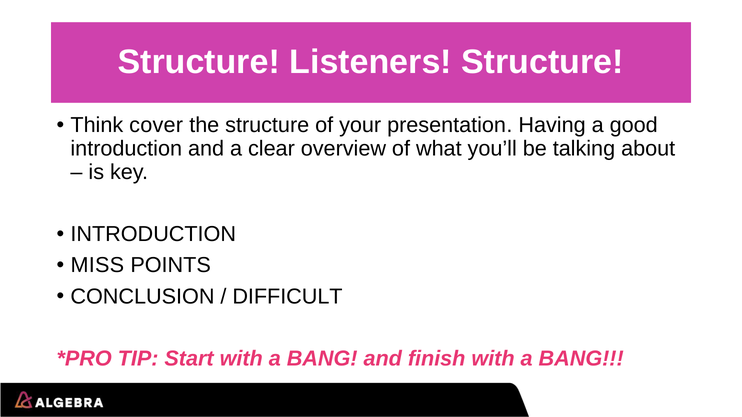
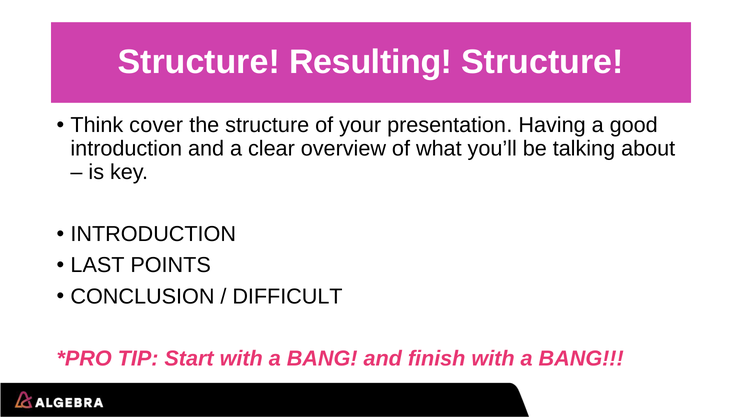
Listeners: Listeners -> Resulting
MISS: MISS -> LAST
